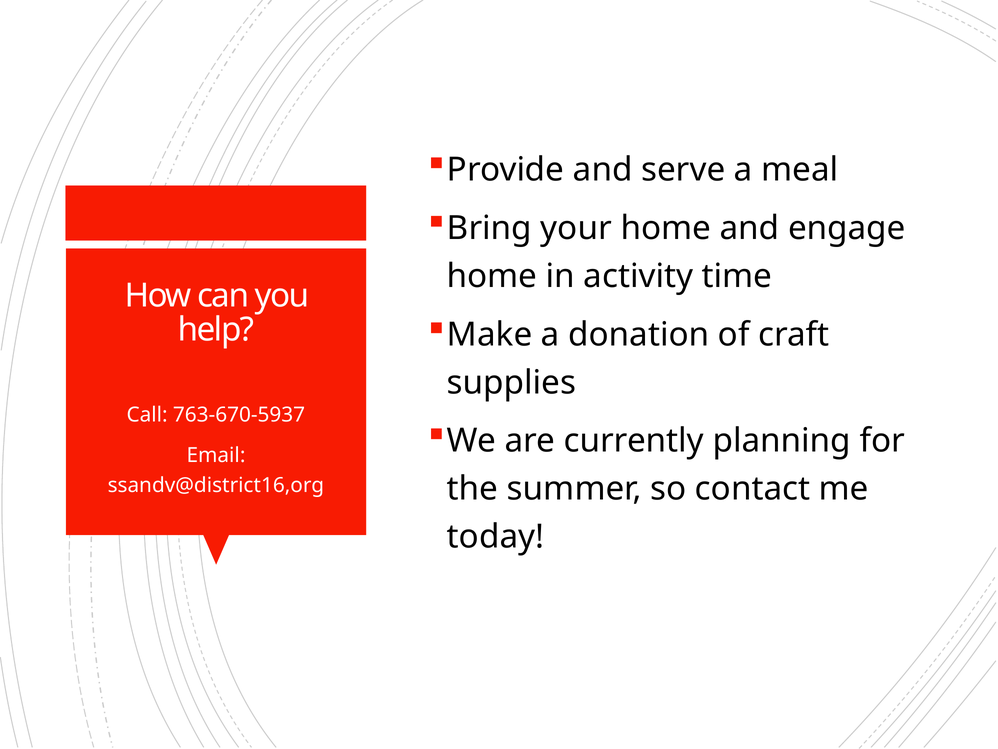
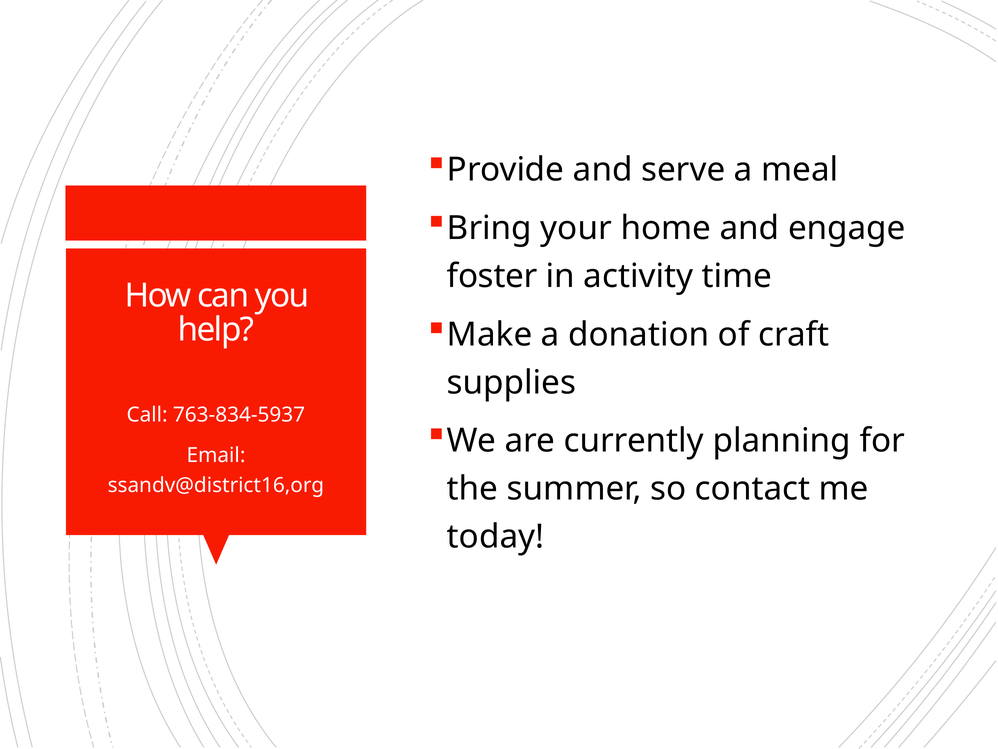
home at (492, 276): home -> foster
763-670-5937: 763-670-5937 -> 763-834-5937
